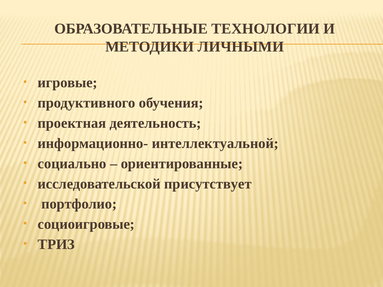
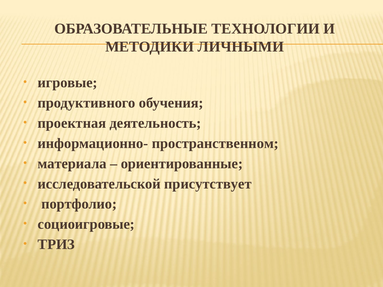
интеллектуальной: интеллектуальной -> пространственном
социально: социально -> материала
